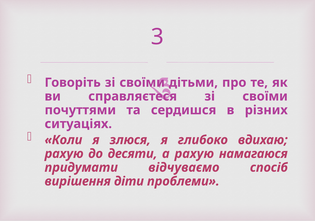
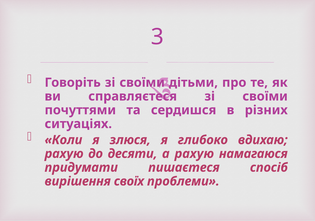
відчуваємо: відчуваємо -> пишаєтеся
діти: діти -> своїх
